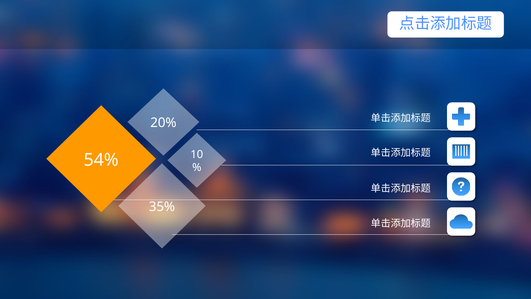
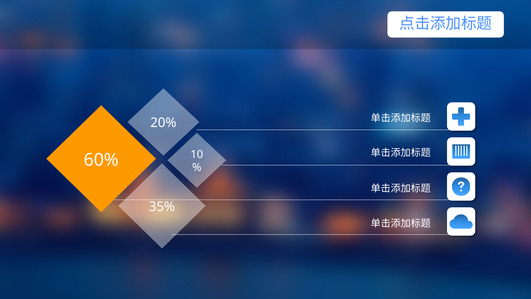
54%: 54% -> 60%
